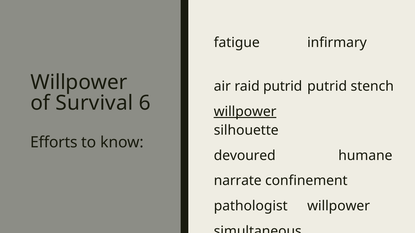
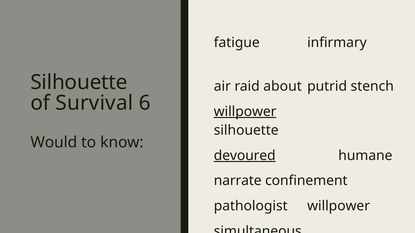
Willpower at (79, 82): Willpower -> Silhouette
raid putrid: putrid -> about
Efforts: Efforts -> Would
devoured underline: none -> present
